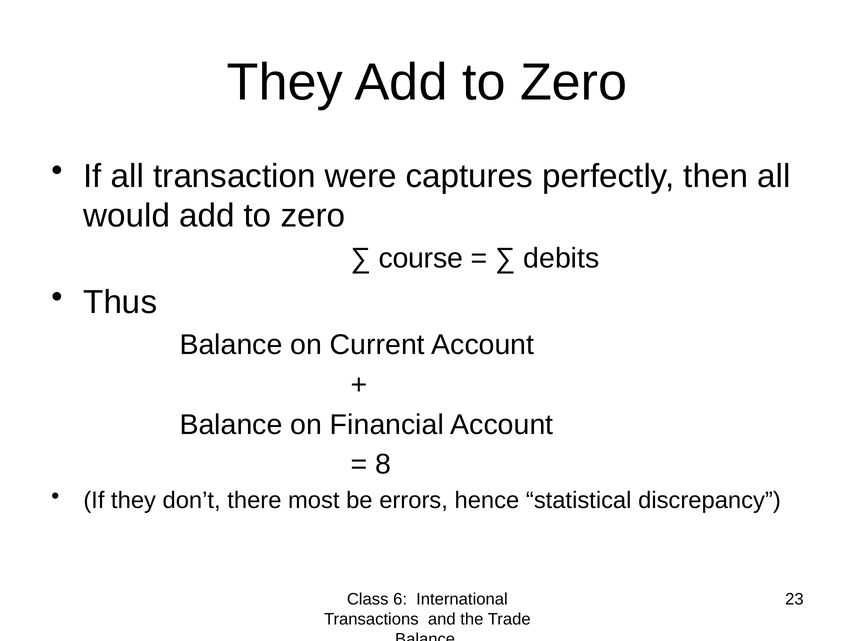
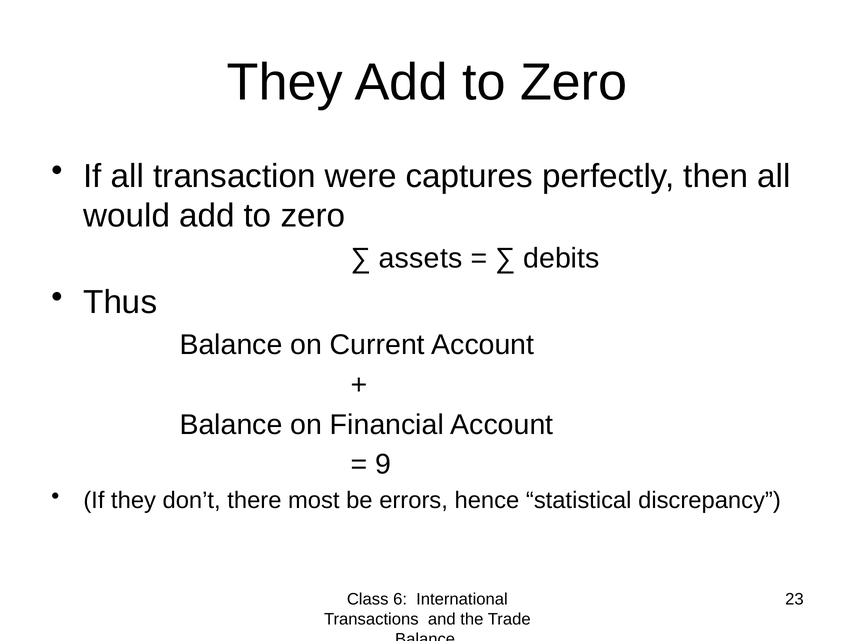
course: course -> assets
8: 8 -> 9
